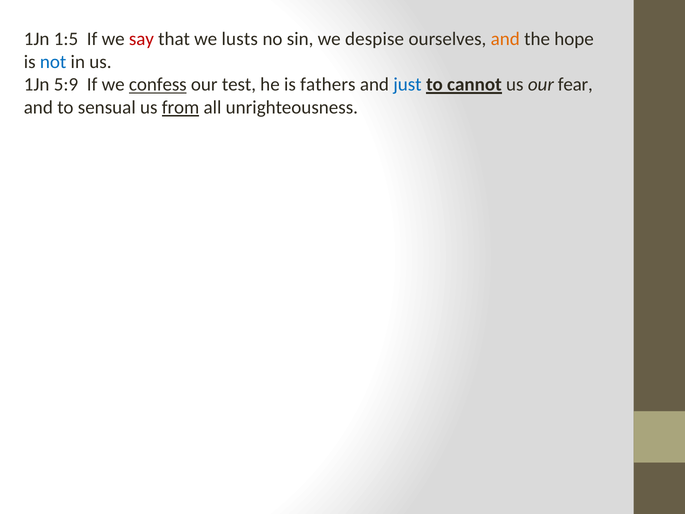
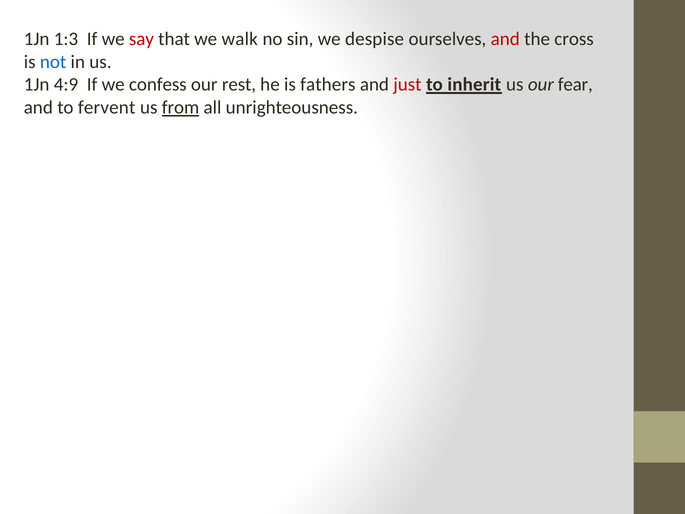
1:5: 1:5 -> 1:3
lusts: lusts -> walk
and at (505, 39) colour: orange -> red
hope: hope -> cross
5:9: 5:9 -> 4:9
confess underline: present -> none
test: test -> rest
just colour: blue -> red
cannot: cannot -> inherit
sensual: sensual -> fervent
